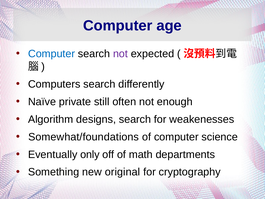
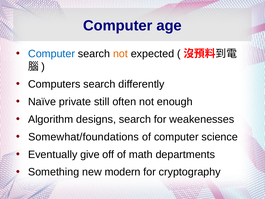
not at (120, 54) colour: purple -> orange
only: only -> give
original: original -> modern
